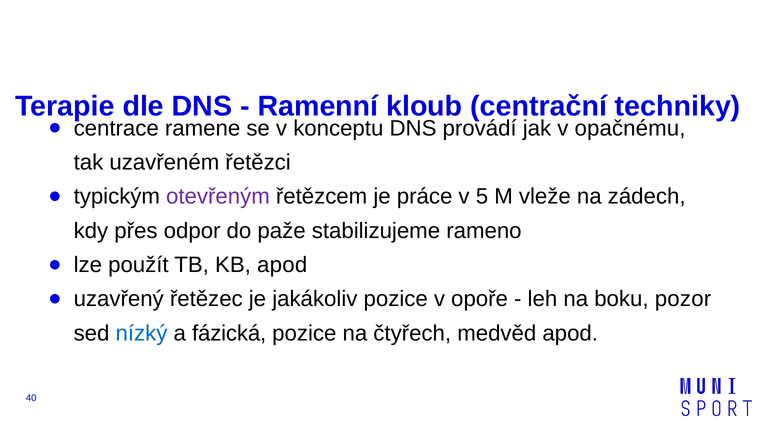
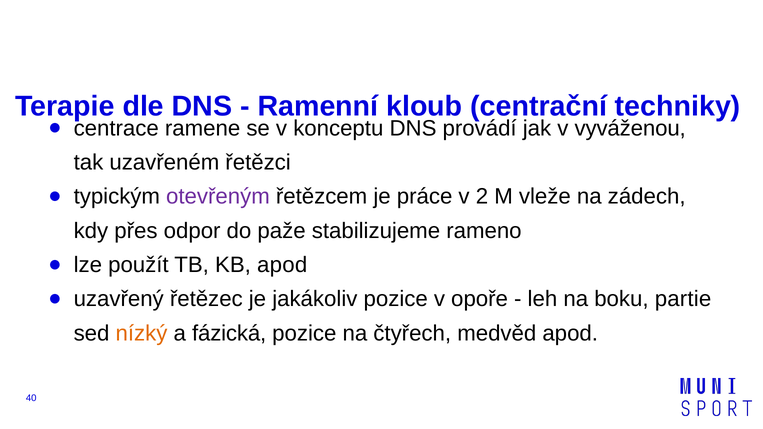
opačnému: opačnému -> vyváženou
5: 5 -> 2
pozor: pozor -> partie
nízký colour: blue -> orange
